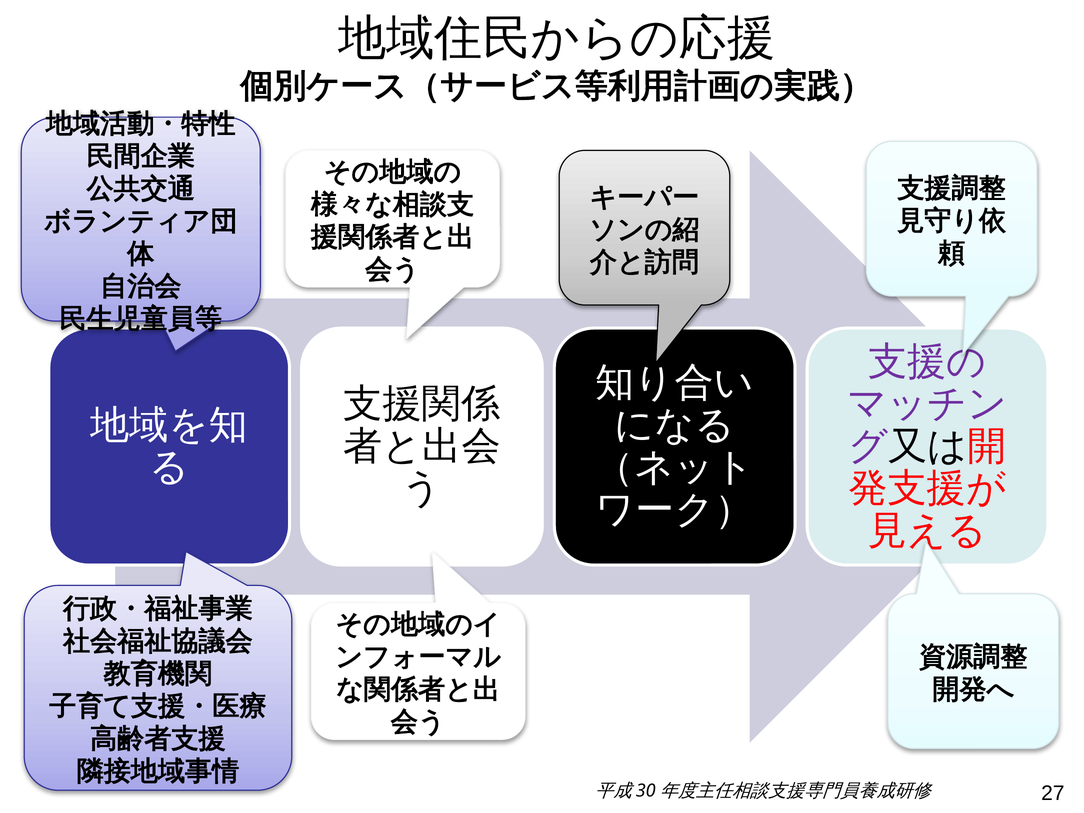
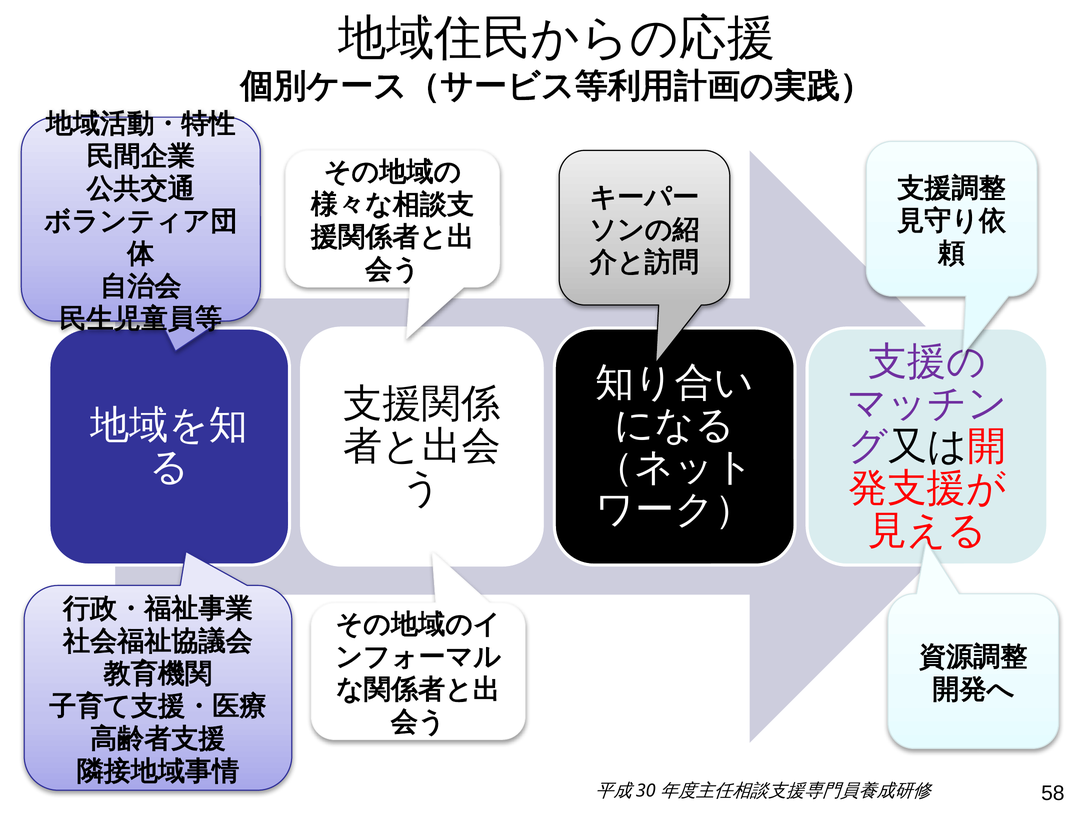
27: 27 -> 58
